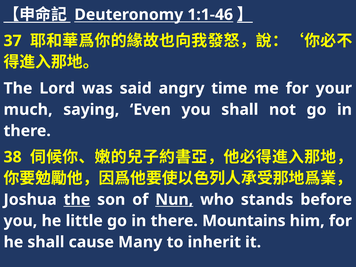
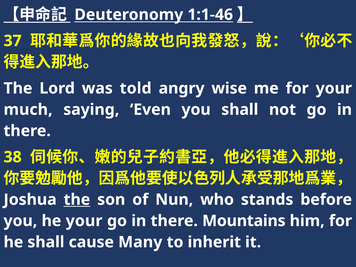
said: said -> told
time: time -> wise
Nun underline: present -> none
he little: little -> your
